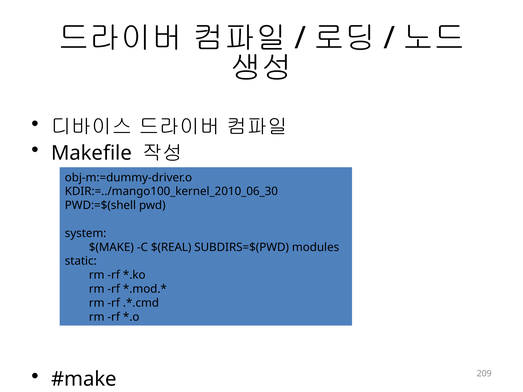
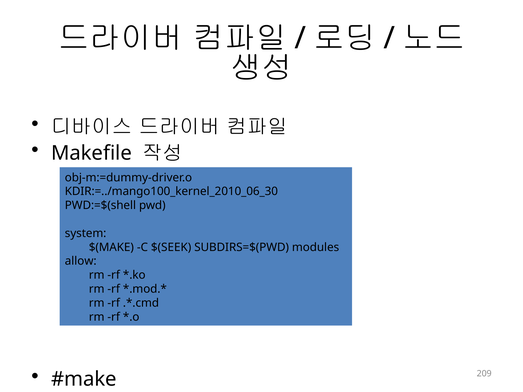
$(REAL: $(REAL -> $(SEEK
static: static -> allow
